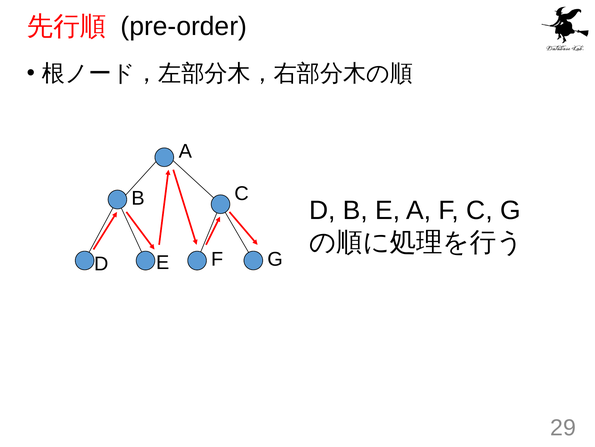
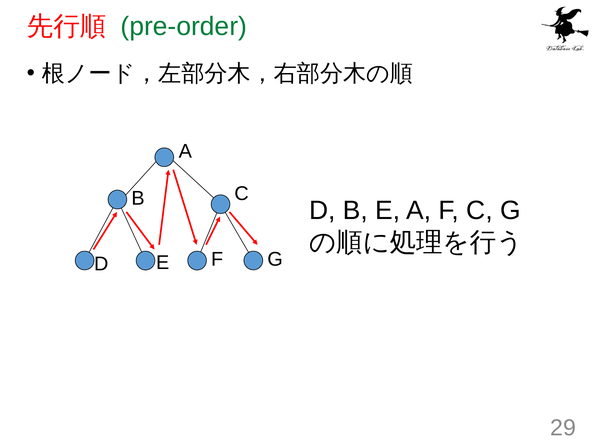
pre-order colour: black -> green
